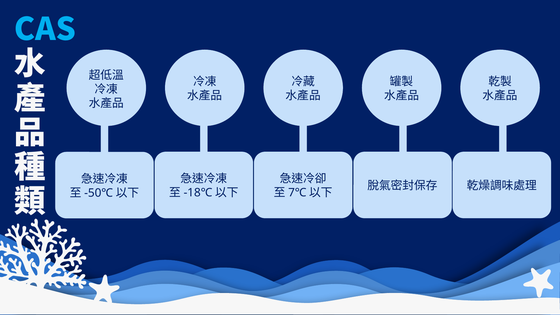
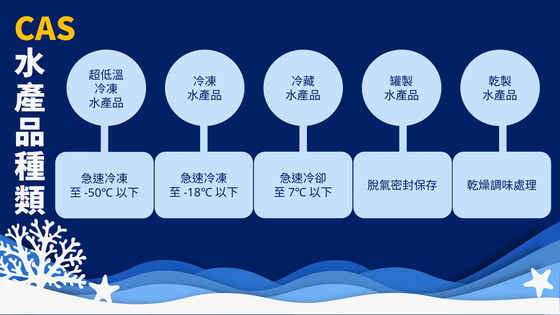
CAS colour: light blue -> yellow
